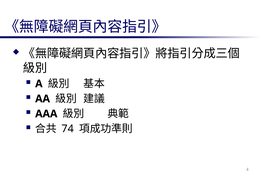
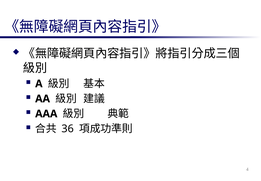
74: 74 -> 36
